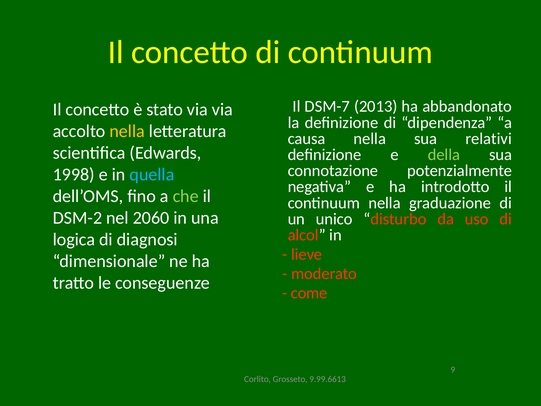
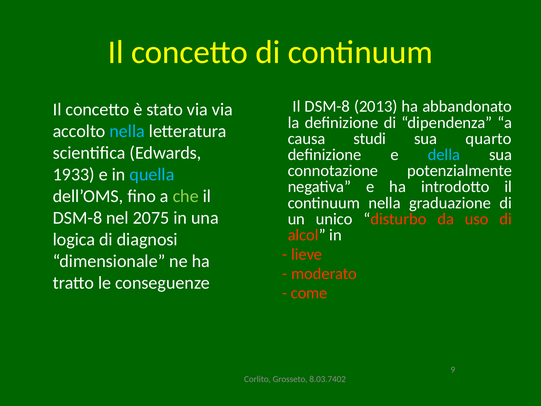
DSM-7 at (327, 106): DSM-7 -> DSM-8
nella at (127, 131) colour: yellow -> light blue
causa nella: nella -> studi
relativi: relativi -> quarto
della colour: light green -> light blue
1998: 1998 -> 1933
DSM-2 at (77, 218): DSM-2 -> DSM-8
2060: 2060 -> 2075
9.99.6613: 9.99.6613 -> 8.03.7402
